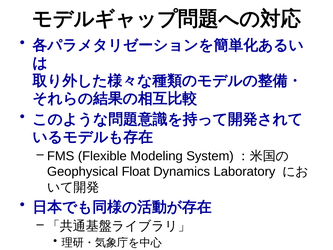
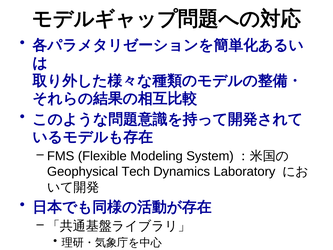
Float: Float -> Tech
